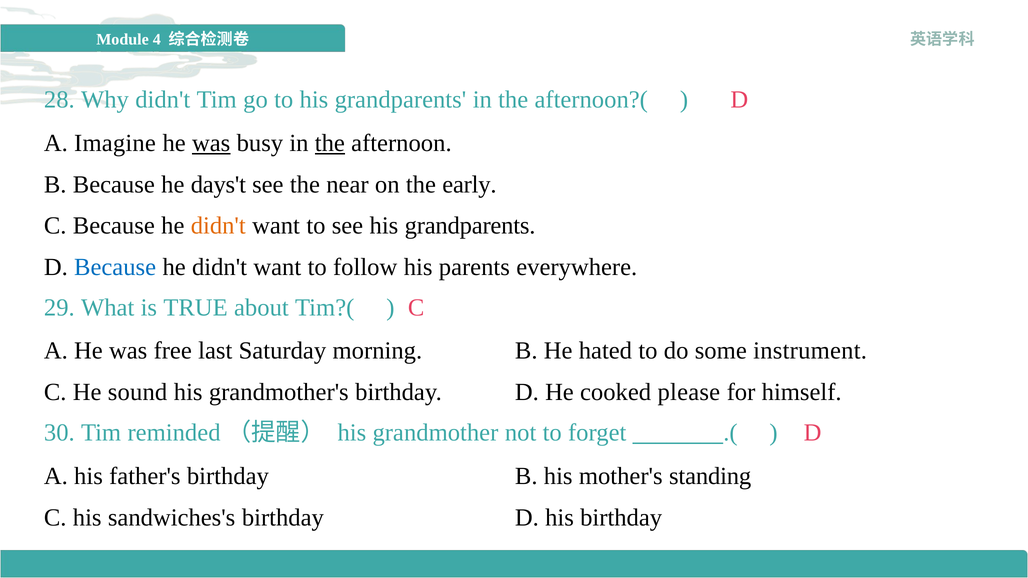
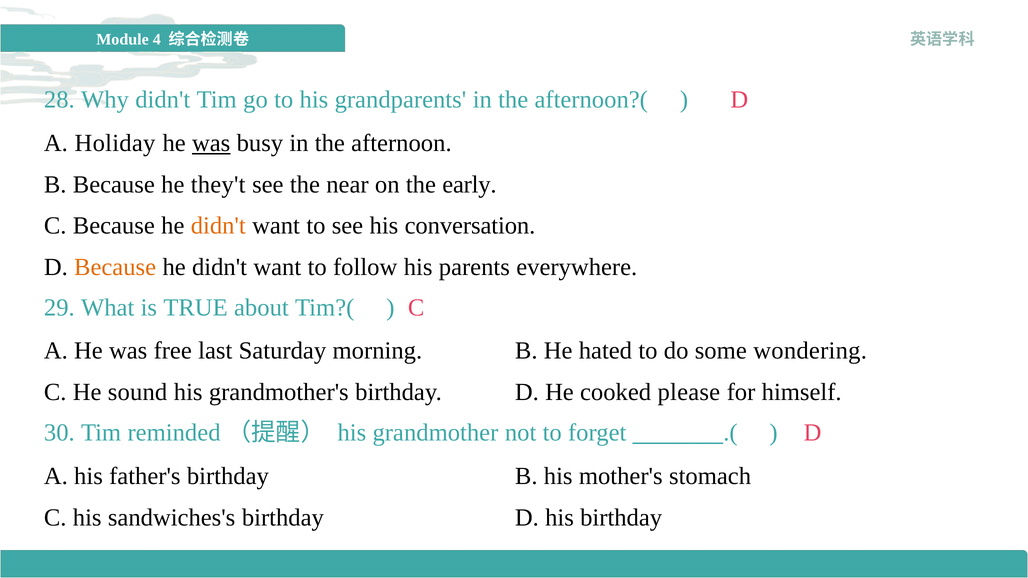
Imagine: Imagine -> Holiday
the at (330, 143) underline: present -> none
days't: days't -> they't
see his grandparents: grandparents -> conversation
Because at (115, 267) colour: blue -> orange
instrument: instrument -> wondering
standing: standing -> stomach
